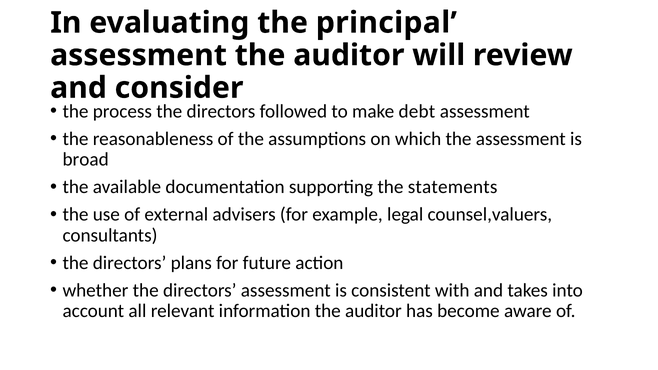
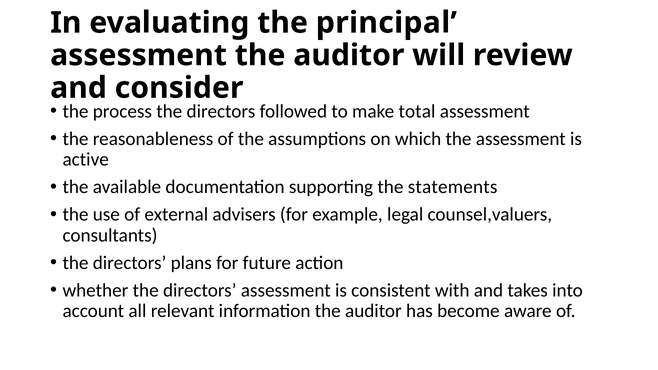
debt: debt -> total
broad: broad -> active
